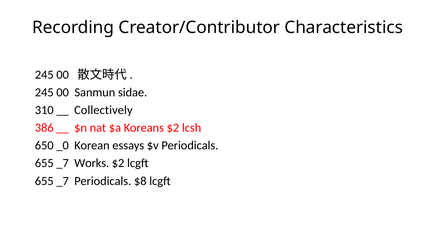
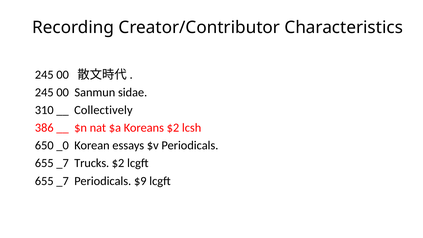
Works: Works -> Trucks
$8: $8 -> $9
